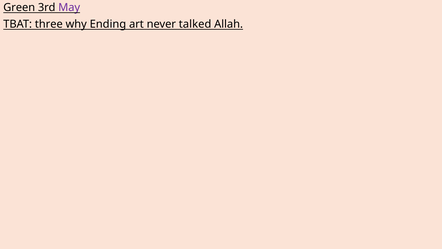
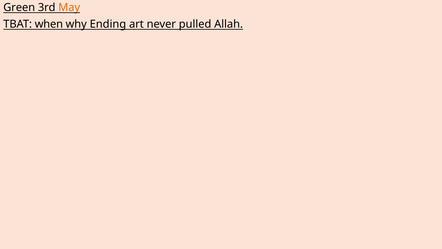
May colour: purple -> orange
three: three -> when
talked: talked -> pulled
